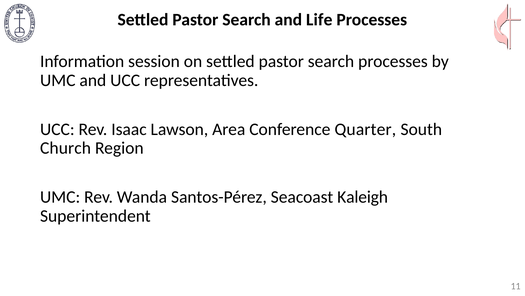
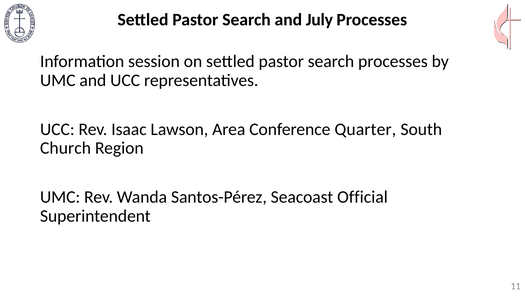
Life: Life -> July
Kaleigh: Kaleigh -> Official
